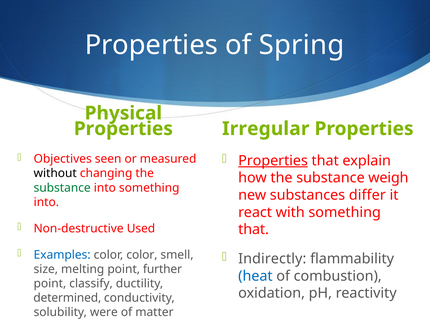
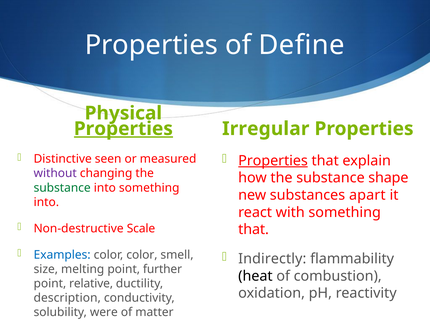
Spring: Spring -> Define
Properties at (123, 129) underline: none -> present
Objectives: Objectives -> Distinctive
without colour: black -> purple
weigh: weigh -> shape
differ: differ -> apart
Used: Used -> Scale
heat colour: blue -> black
classify: classify -> relative
determined: determined -> description
